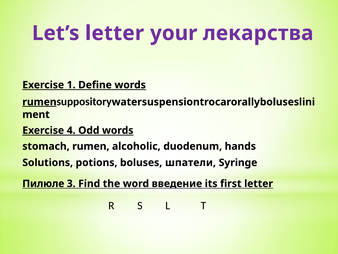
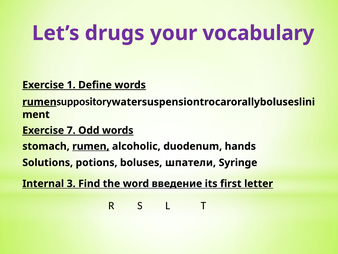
Let’s letter: letter -> drugs
лекарства: лекарства -> vocabulary
4: 4 -> 7
rumen at (91, 146) underline: none -> present
Пилюле: Пилюле -> Internal
